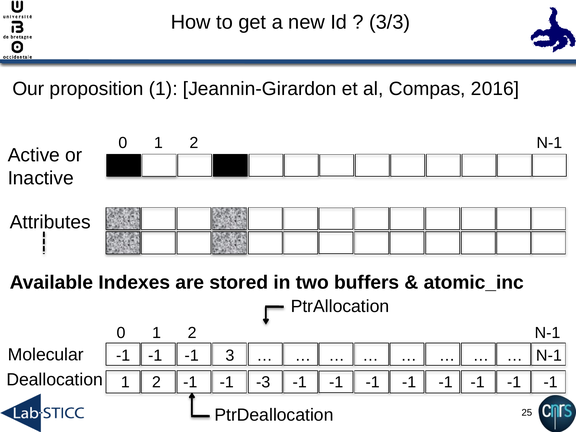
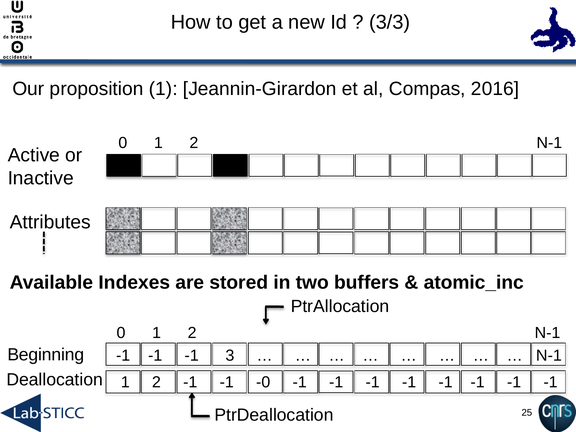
Molecular: Molecular -> Beginning
-3: -3 -> -0
